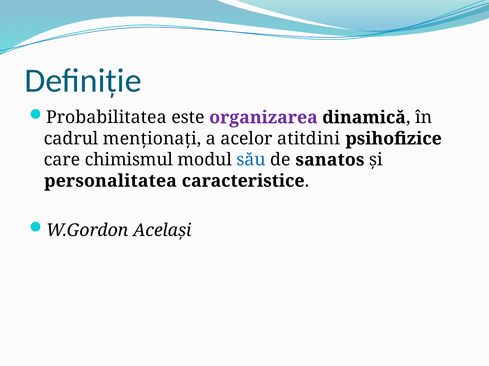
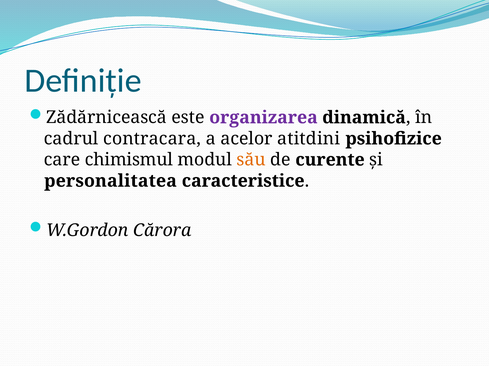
Probabilitatea: Probabilitatea -> Zădărnicească
menționați: menționați -> contracara
său colour: blue -> orange
sanatos: sanatos -> curente
Același: Același -> Cărora
